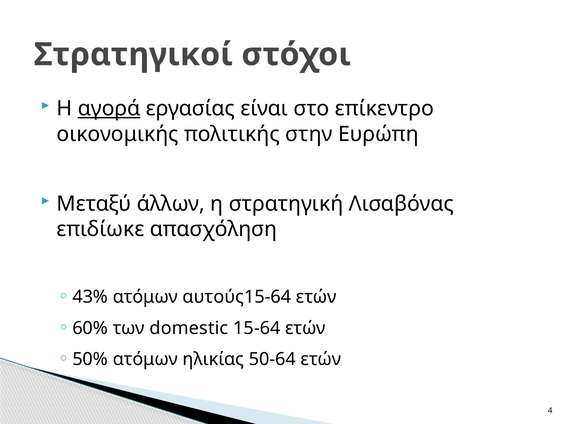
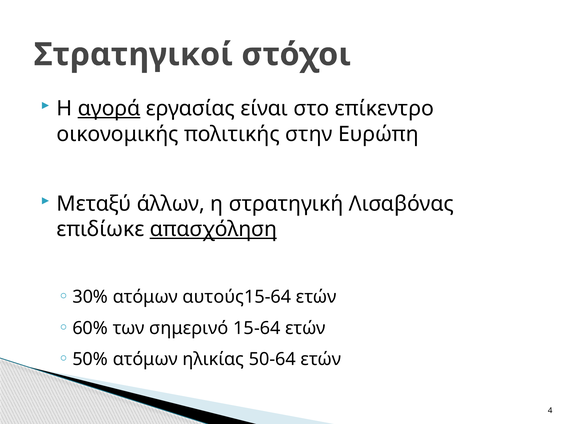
απασχόληση underline: none -> present
43%: 43% -> 30%
domestic: domestic -> σημερινό
